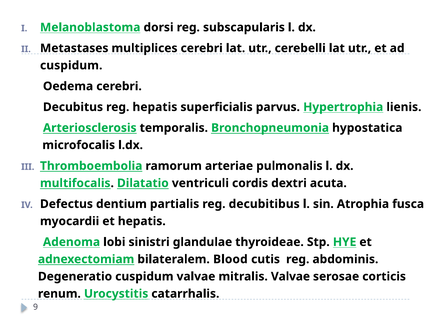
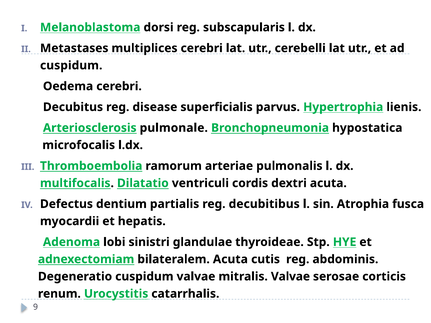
reg hepatis: hepatis -> disease
temporalis: temporalis -> pulmonale
bilateralem Blood: Blood -> Acuta
